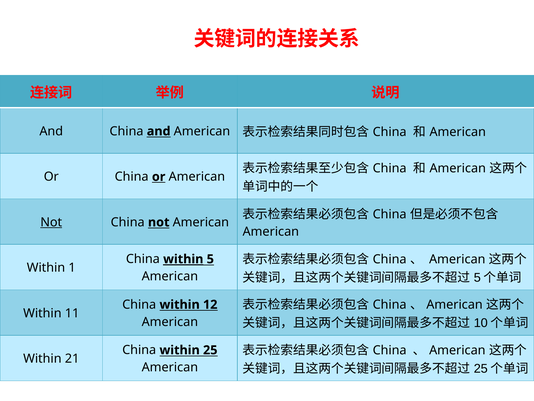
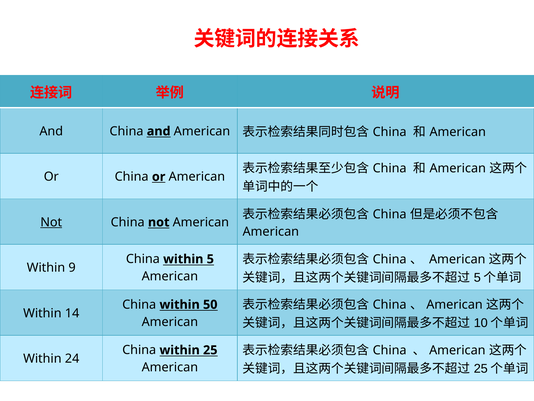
within at (183, 259) underline: present -> none
1: 1 -> 9
12: 12 -> 50
11: 11 -> 14
21: 21 -> 24
